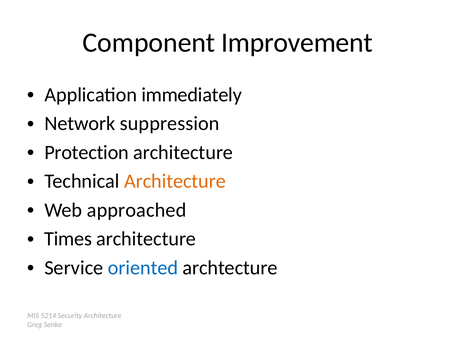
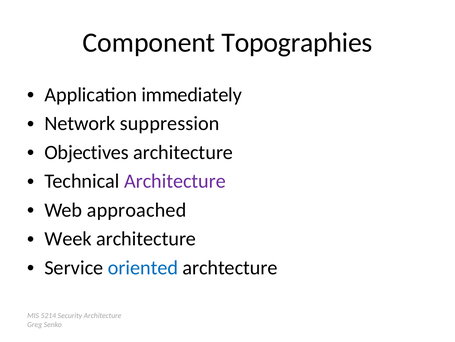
Improvement: Improvement -> Topographies
Protection: Protection -> Objectives
Architecture at (175, 181) colour: orange -> purple
Times: Times -> Week
